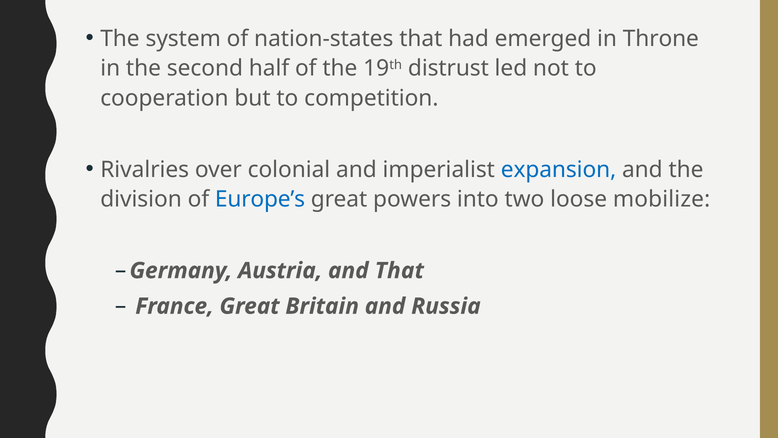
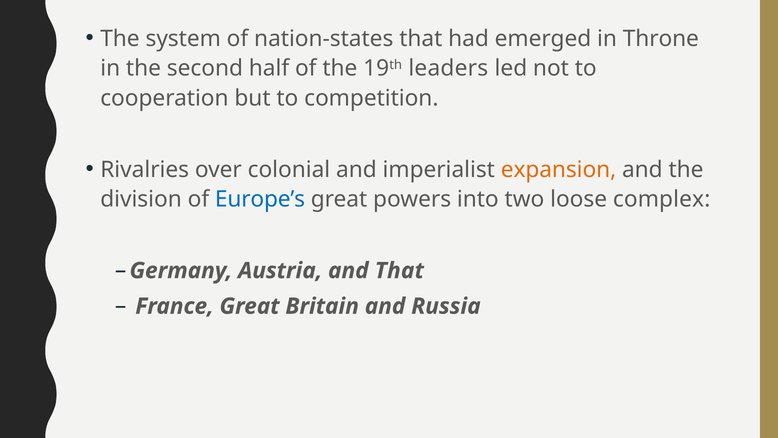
distrust: distrust -> leaders
expansion colour: blue -> orange
mobilize: mobilize -> complex
